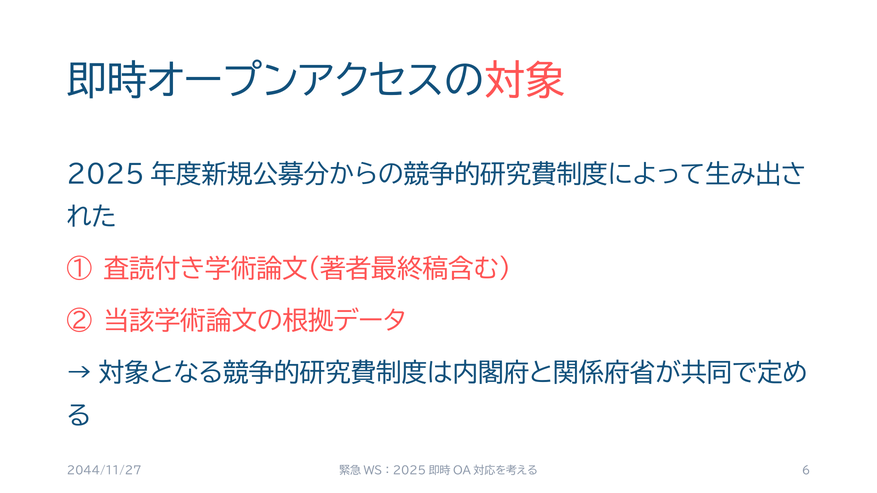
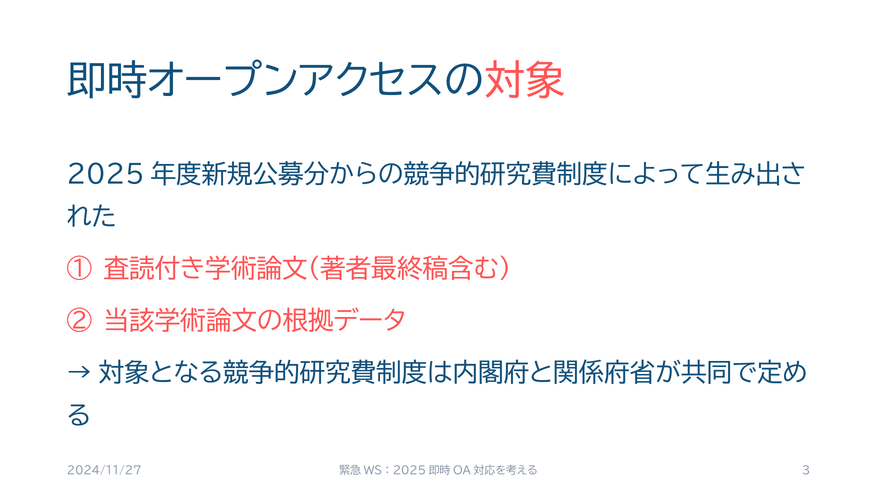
2044/11/27: 2044/11/27 -> 2024/11/27
6: 6 -> 3
